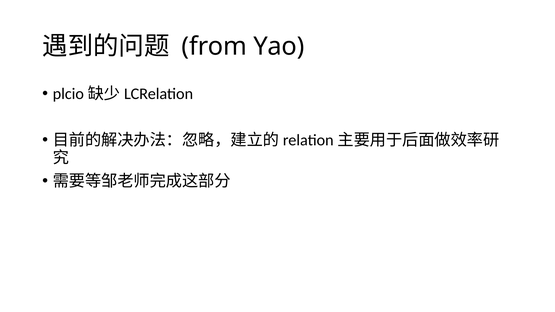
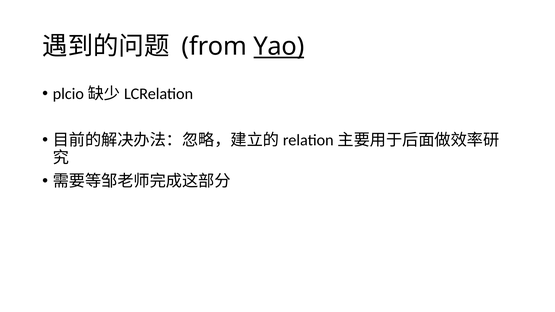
Yao underline: none -> present
